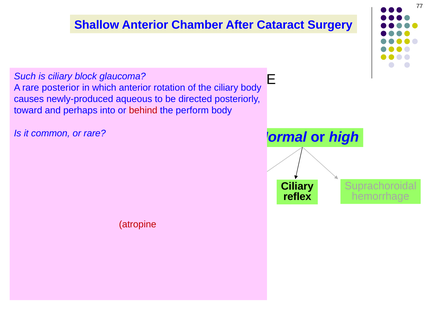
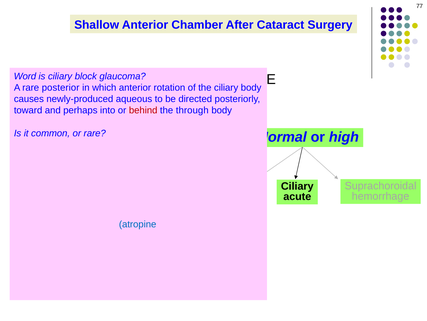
Such: Such -> Word
perform: perform -> through
reflex: reflex -> acute
atropine colour: red -> blue
